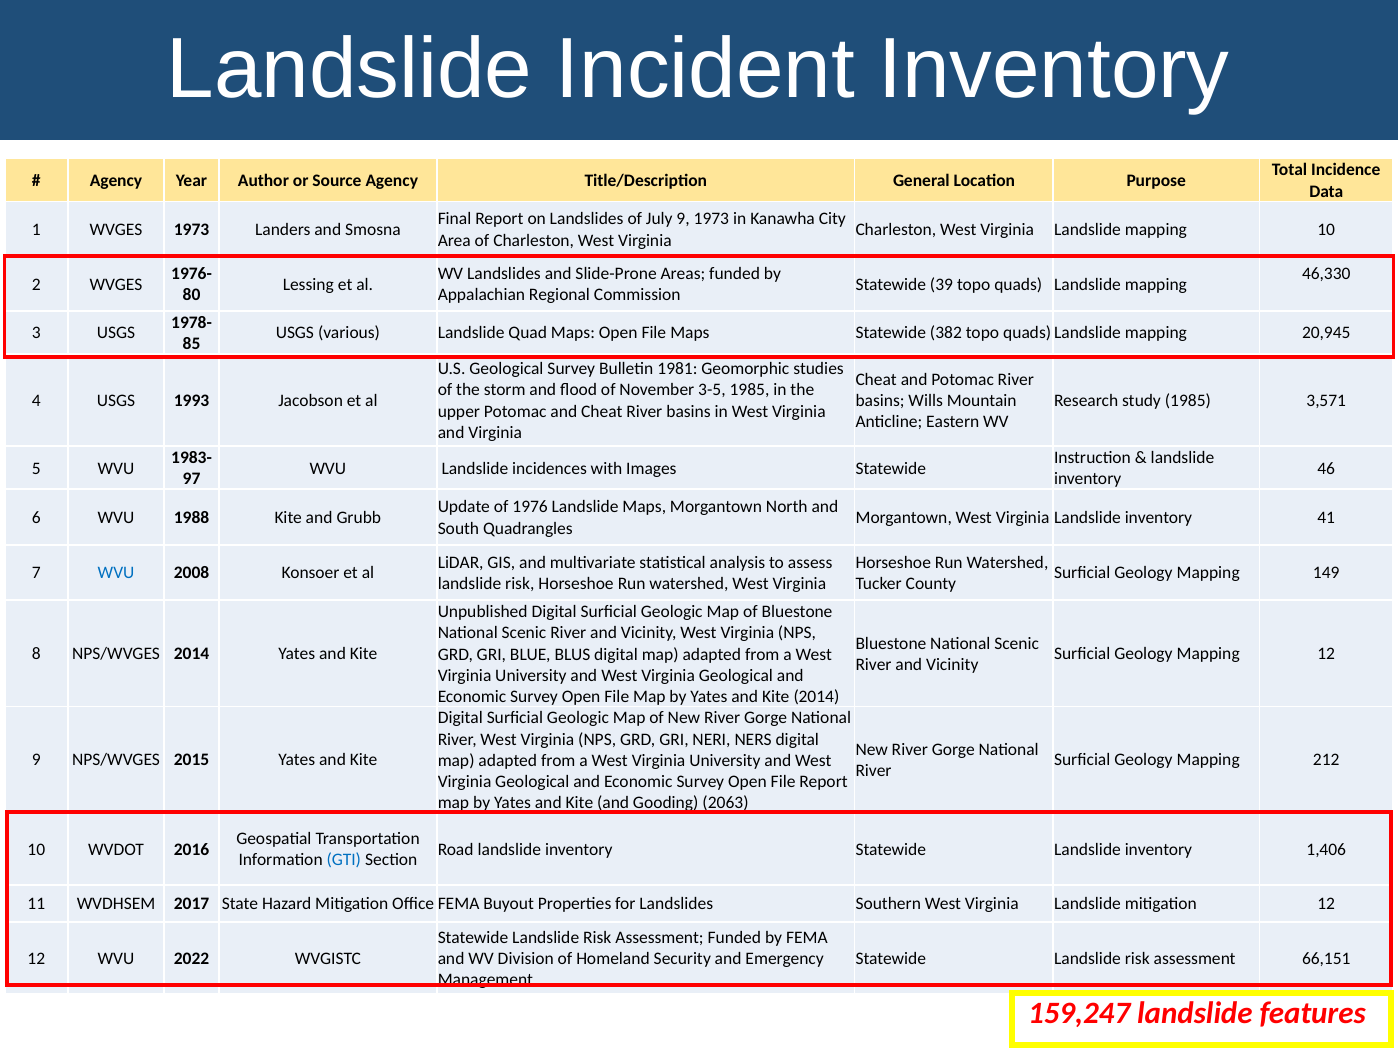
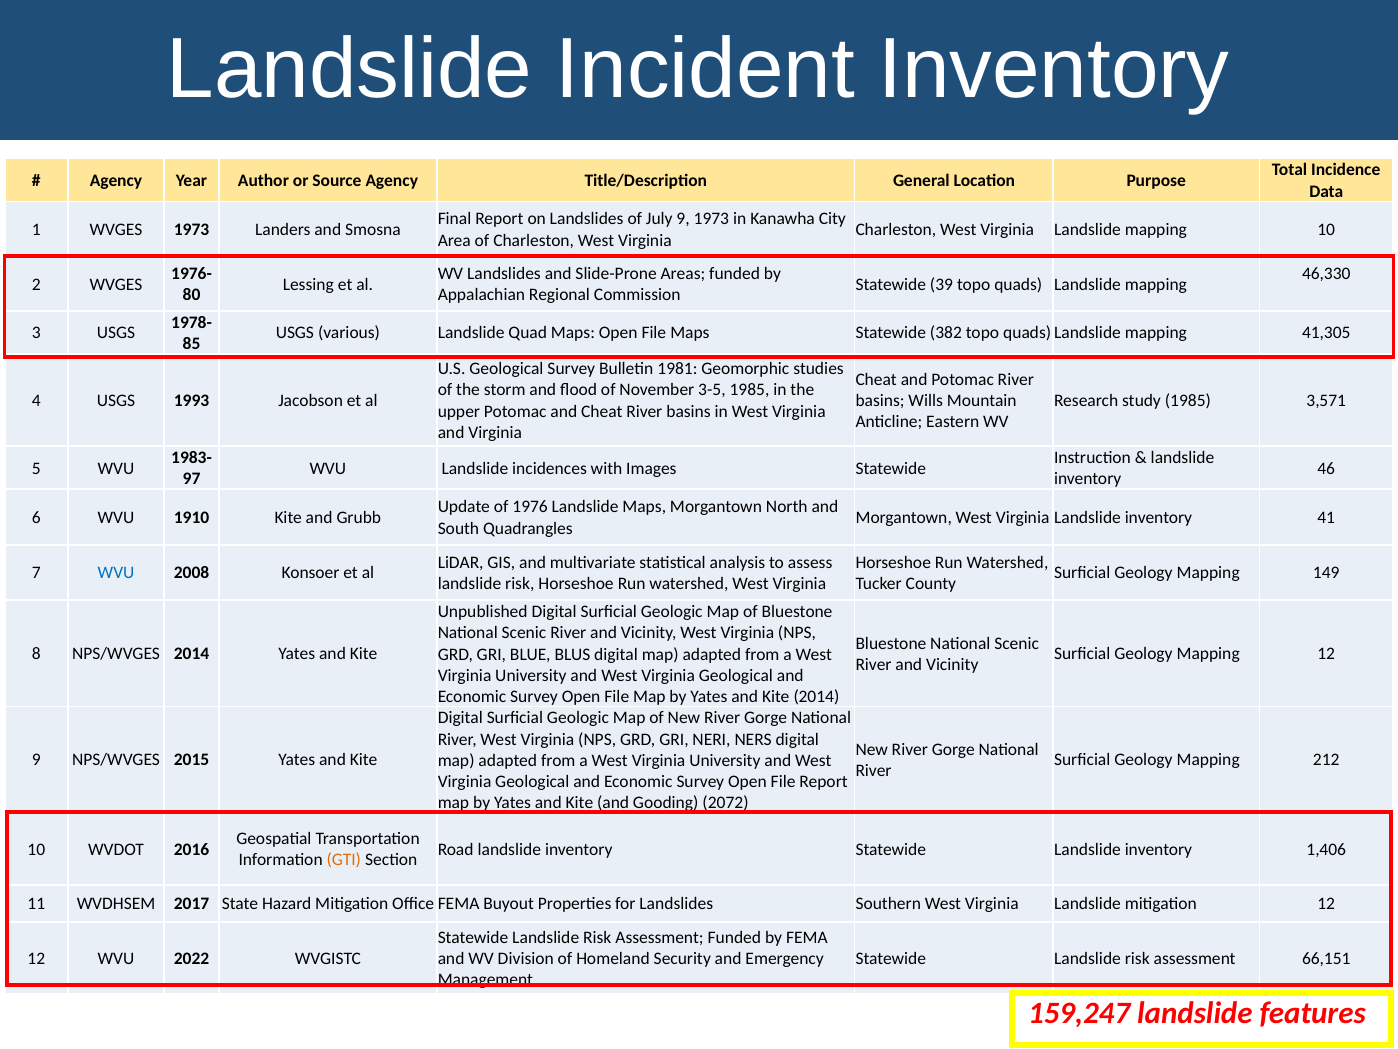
20,945: 20,945 -> 41,305
1988: 1988 -> 1910
2063: 2063 -> 2072
GTI colour: blue -> orange
